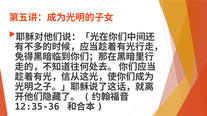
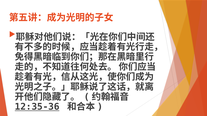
12:35-36 underline: none -> present
